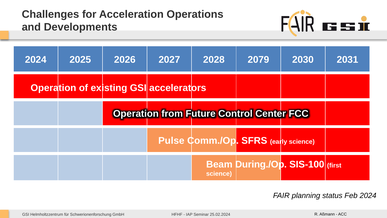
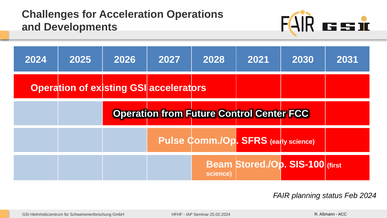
2079: 2079 -> 2021
During./Op: During./Op -> Stored./Op
